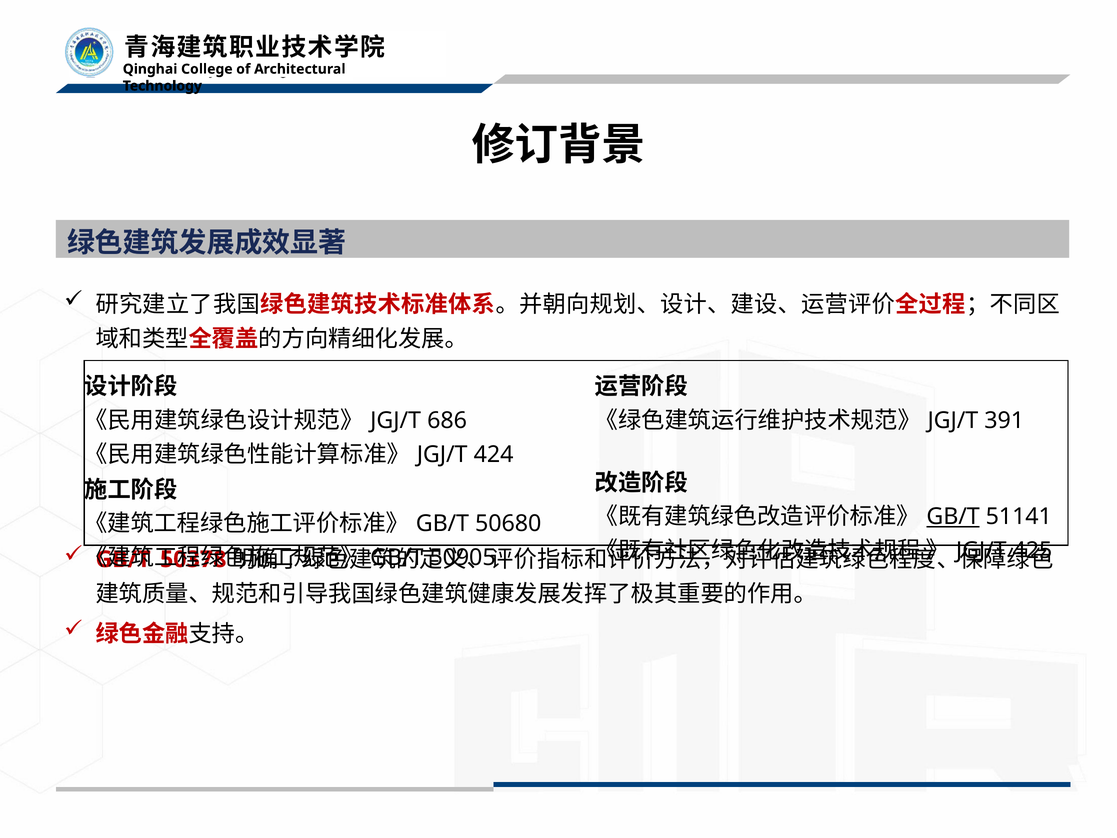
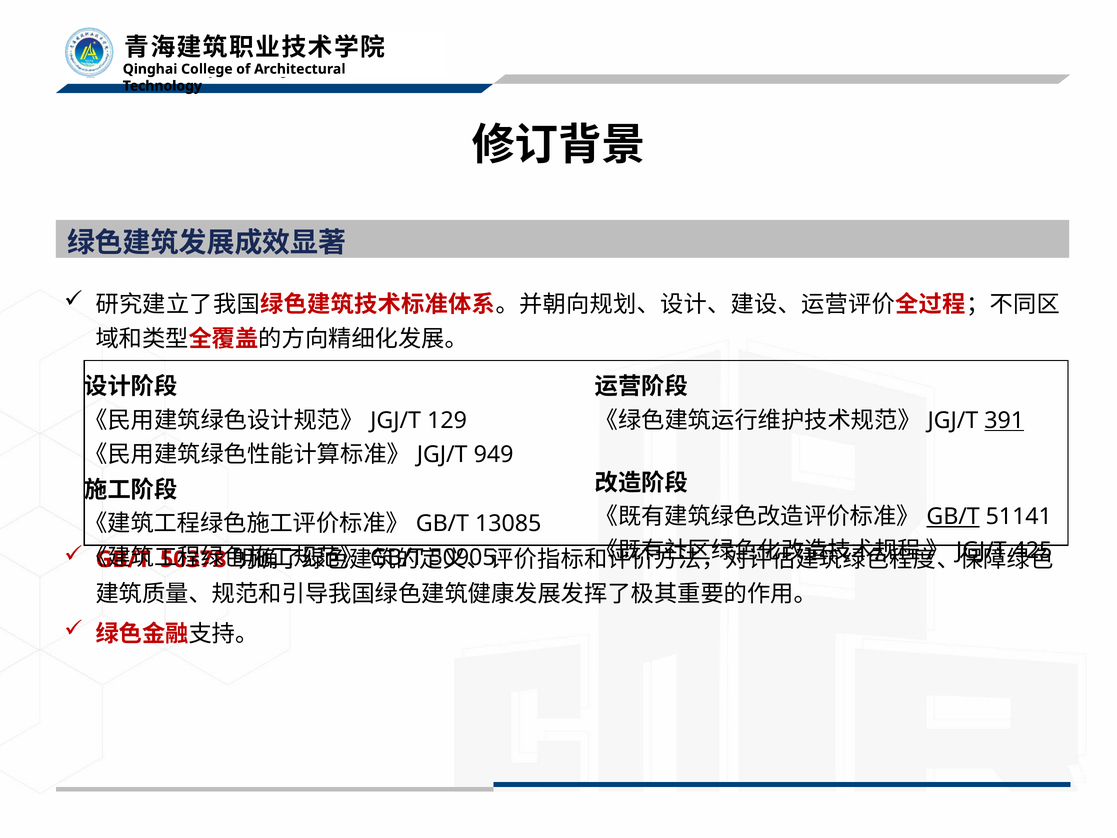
686: 686 -> 129
391 underline: none -> present
424: 424 -> 949
50680: 50680 -> 13085
